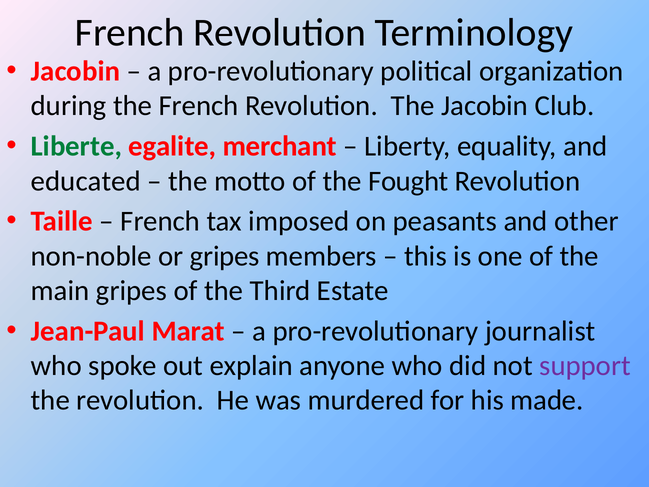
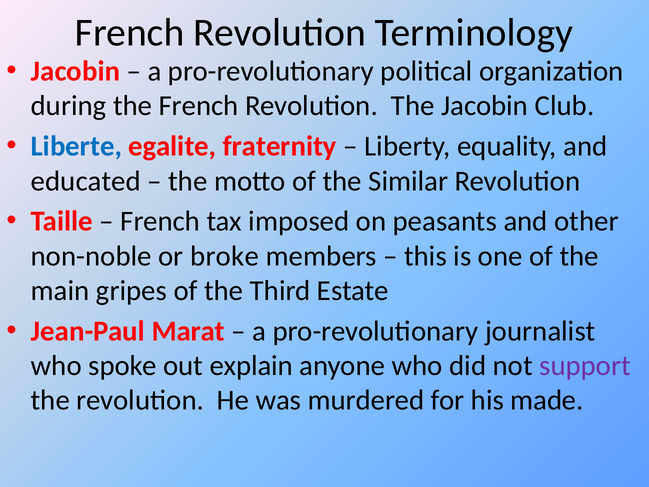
Liberte colour: green -> blue
merchant: merchant -> fraternity
Fought: Fought -> Similar
or gripes: gripes -> broke
